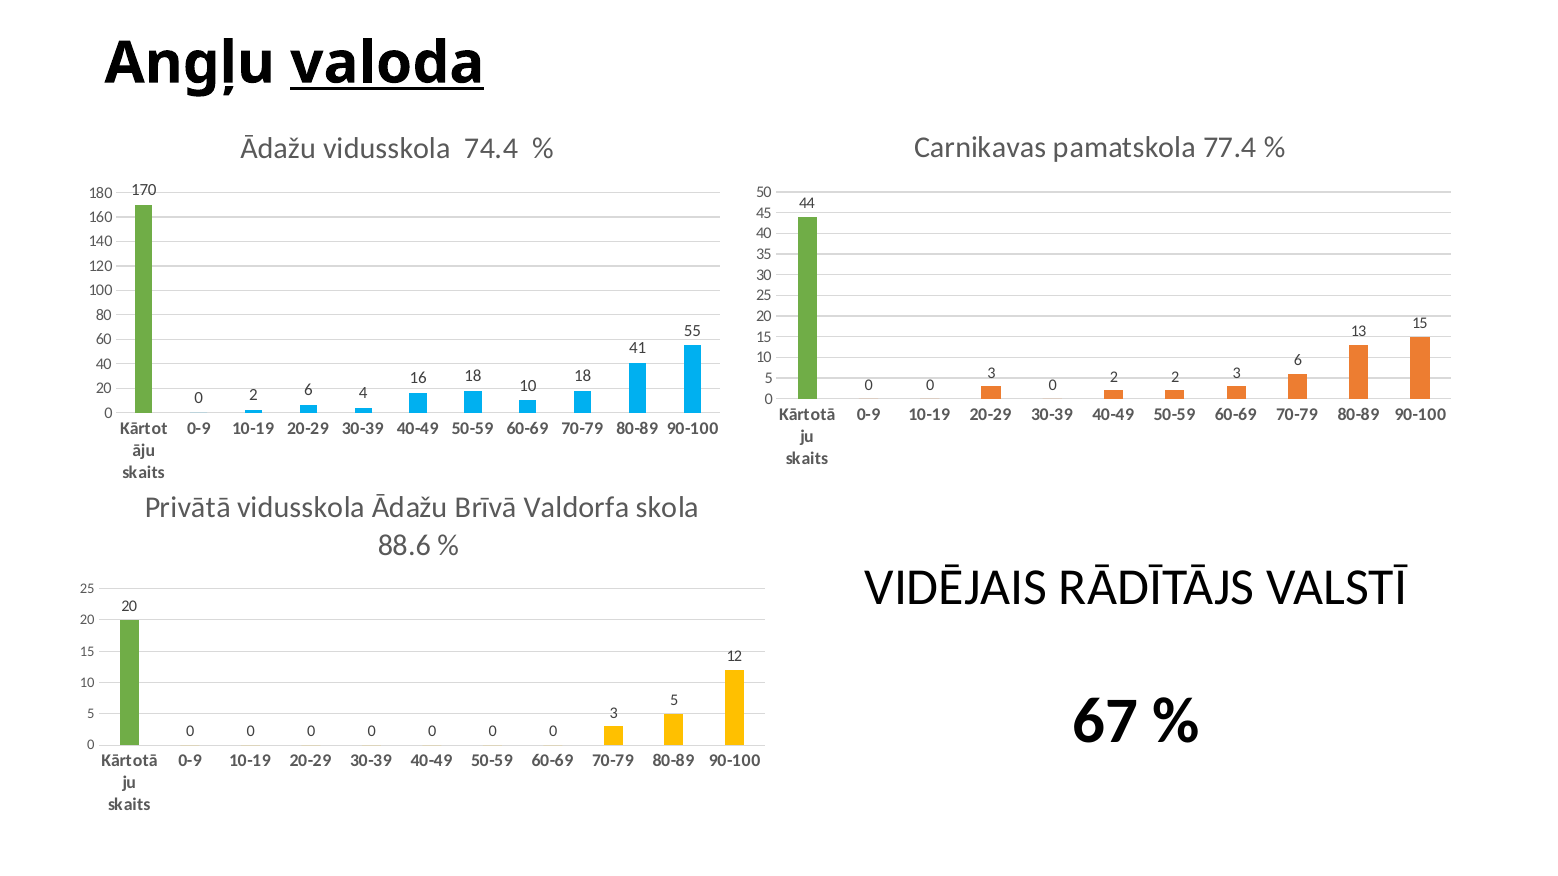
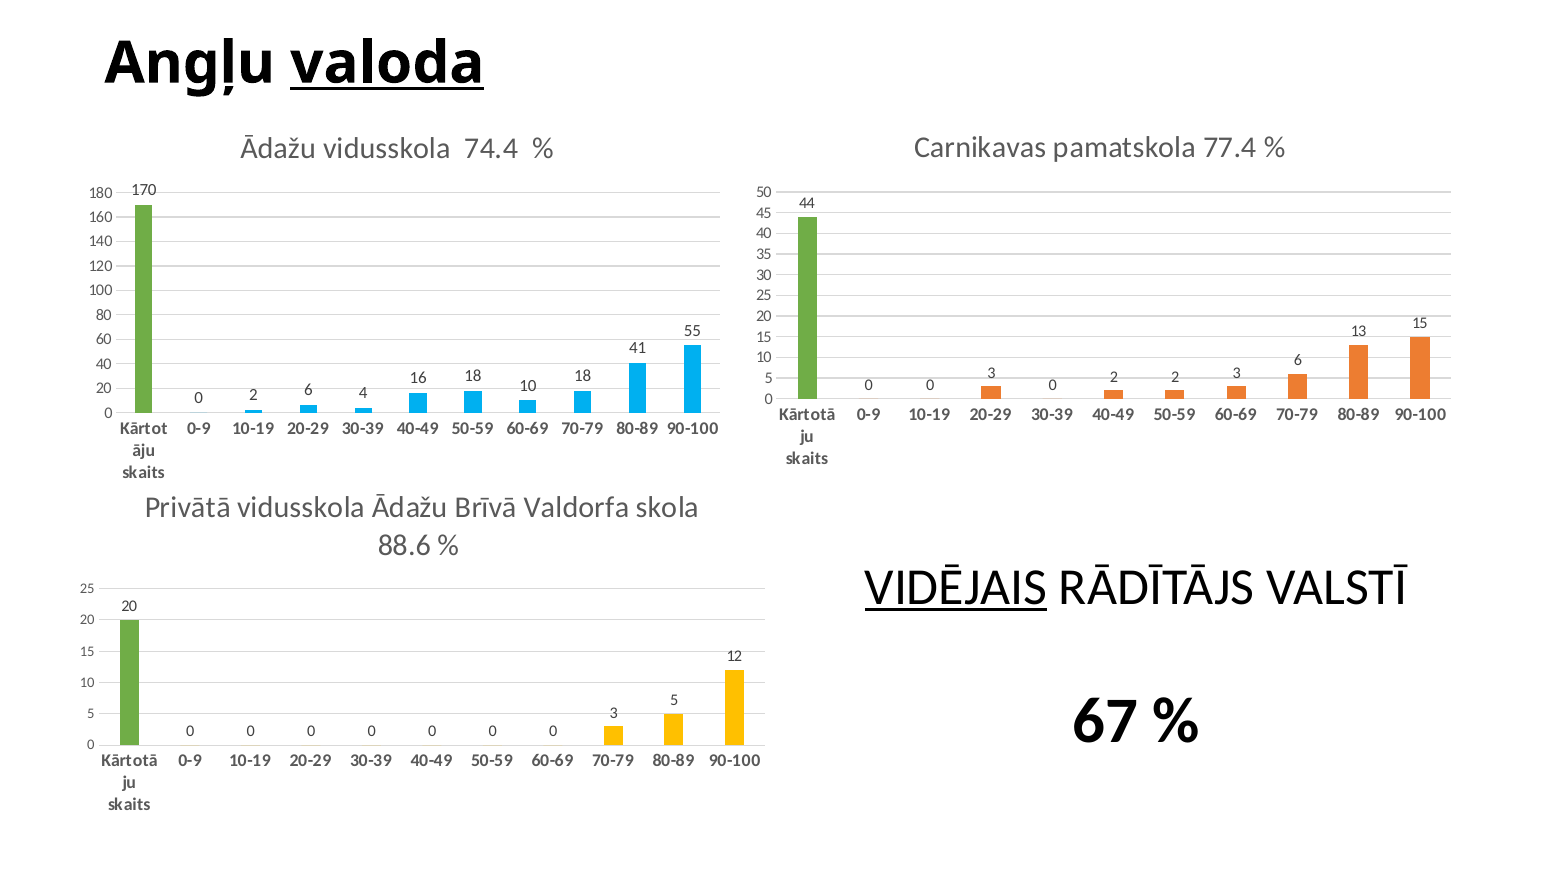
VIDĒJAIS underline: none -> present
